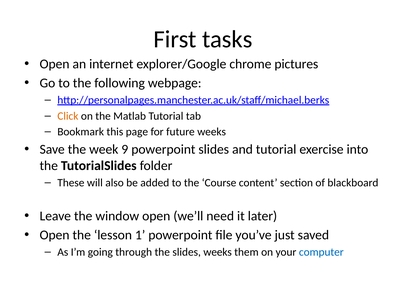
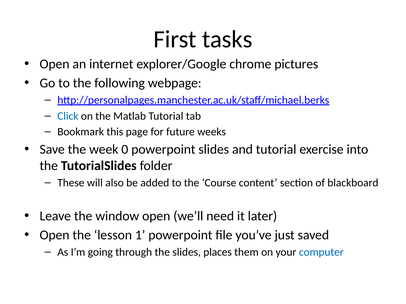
Click colour: orange -> blue
9: 9 -> 0
slides weeks: weeks -> places
